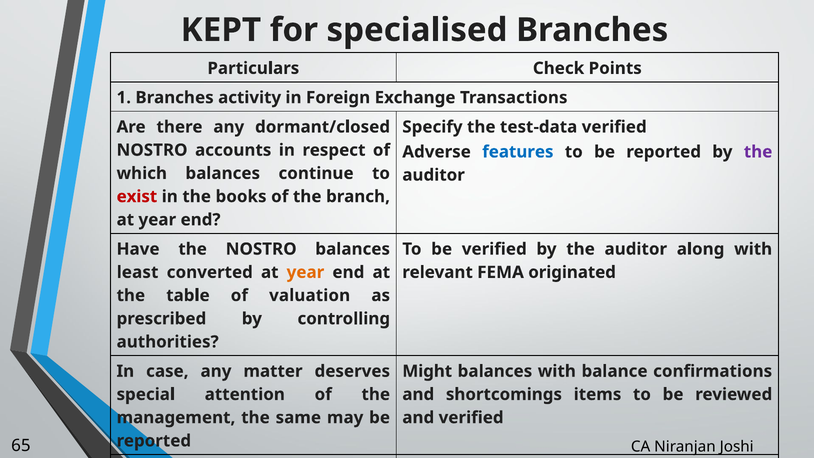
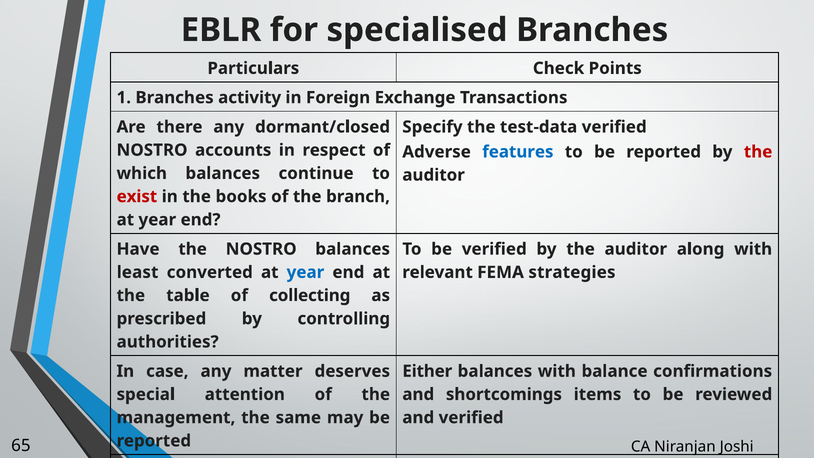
KEPT: KEPT -> EBLR
the at (758, 152) colour: purple -> red
year at (305, 272) colour: orange -> blue
originated: originated -> strategies
valuation: valuation -> collecting
Might: Might -> Either
